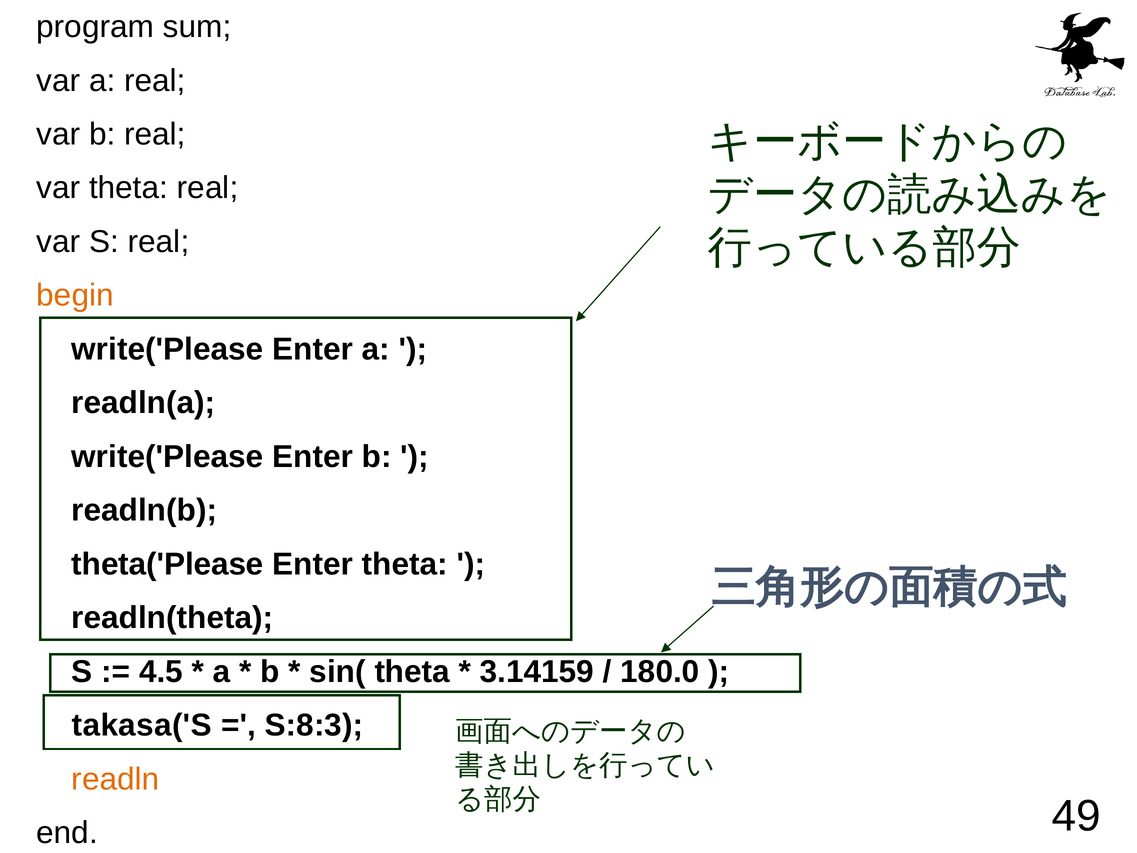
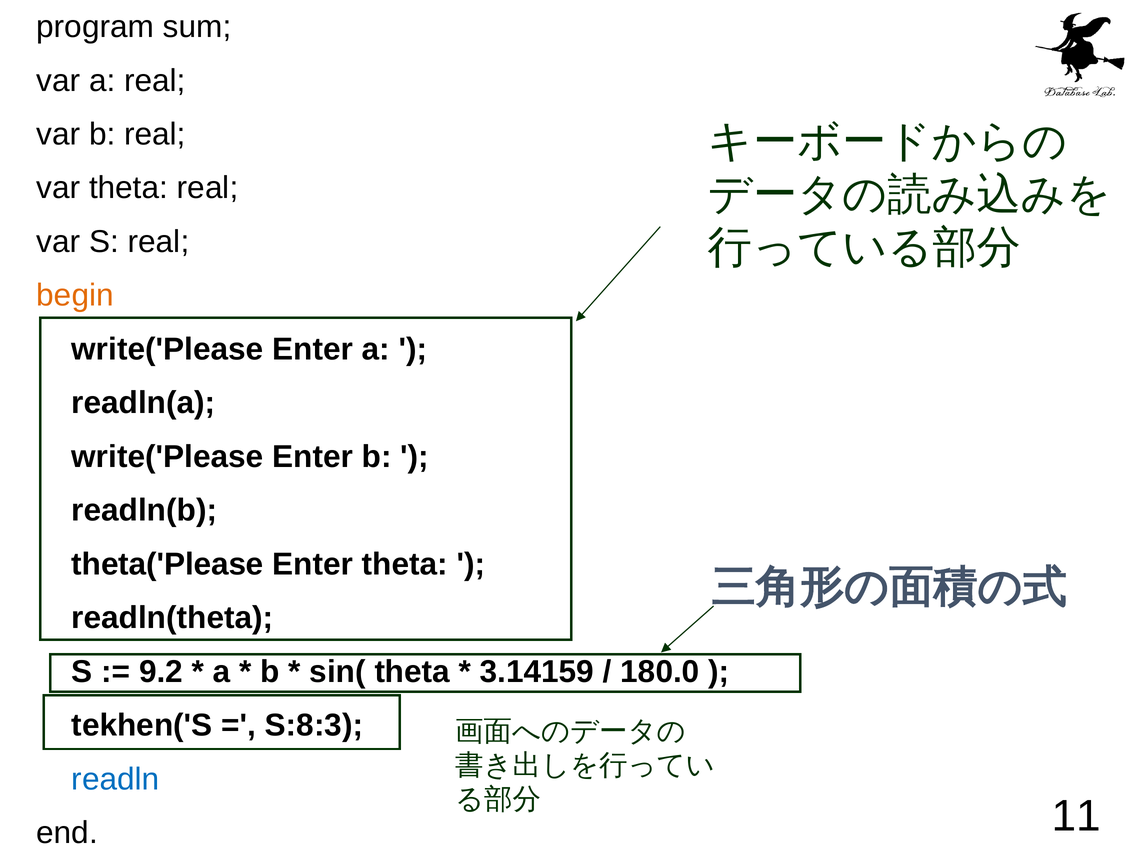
4.5: 4.5 -> 9.2
takasa('S: takasa('S -> tekhen('S
readln colour: orange -> blue
49: 49 -> 11
